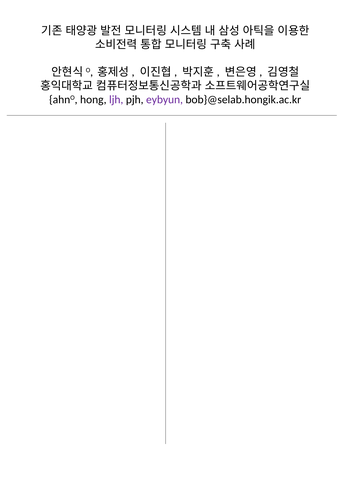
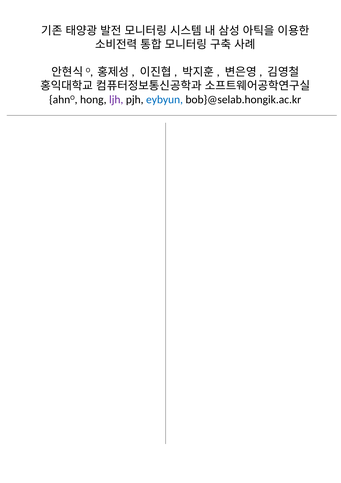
eybyun colour: purple -> blue
